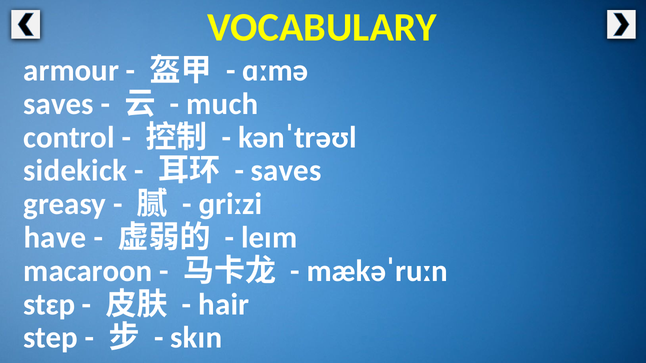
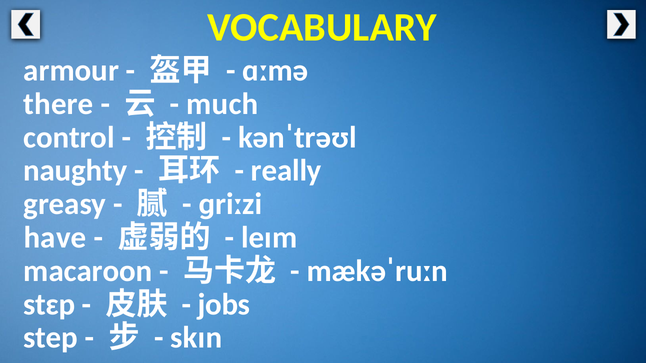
saves at (59, 104): saves -> there
sidekick: sidekick -> naughty
saves at (286, 171): saves -> really
hair: hair -> jobs
